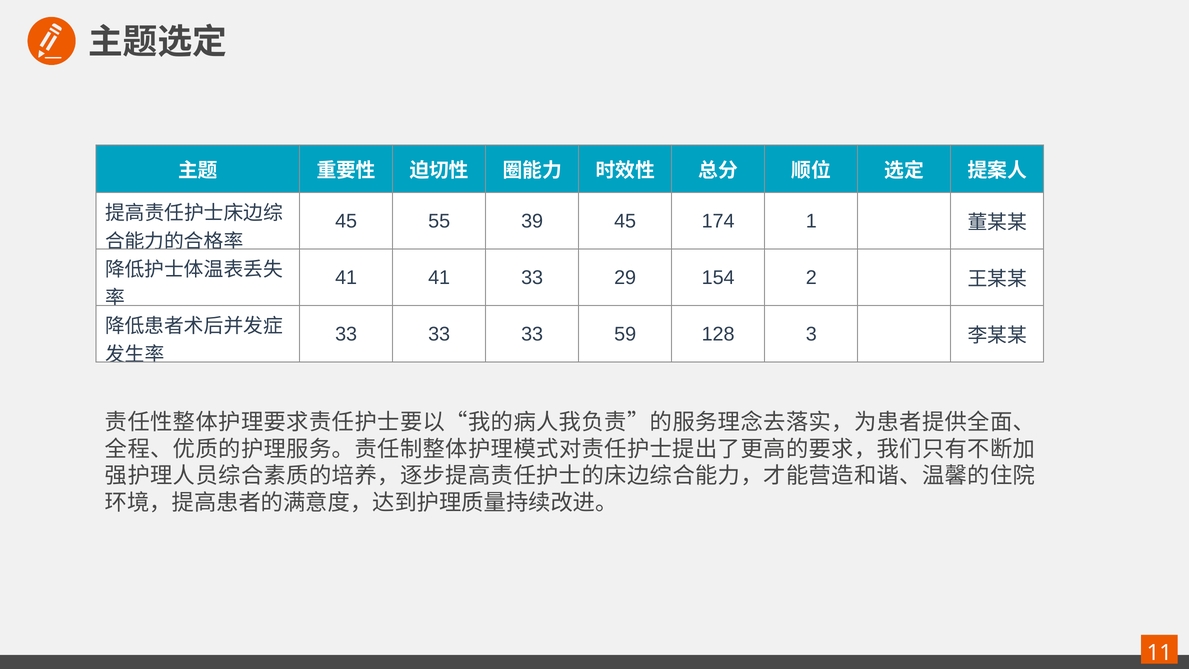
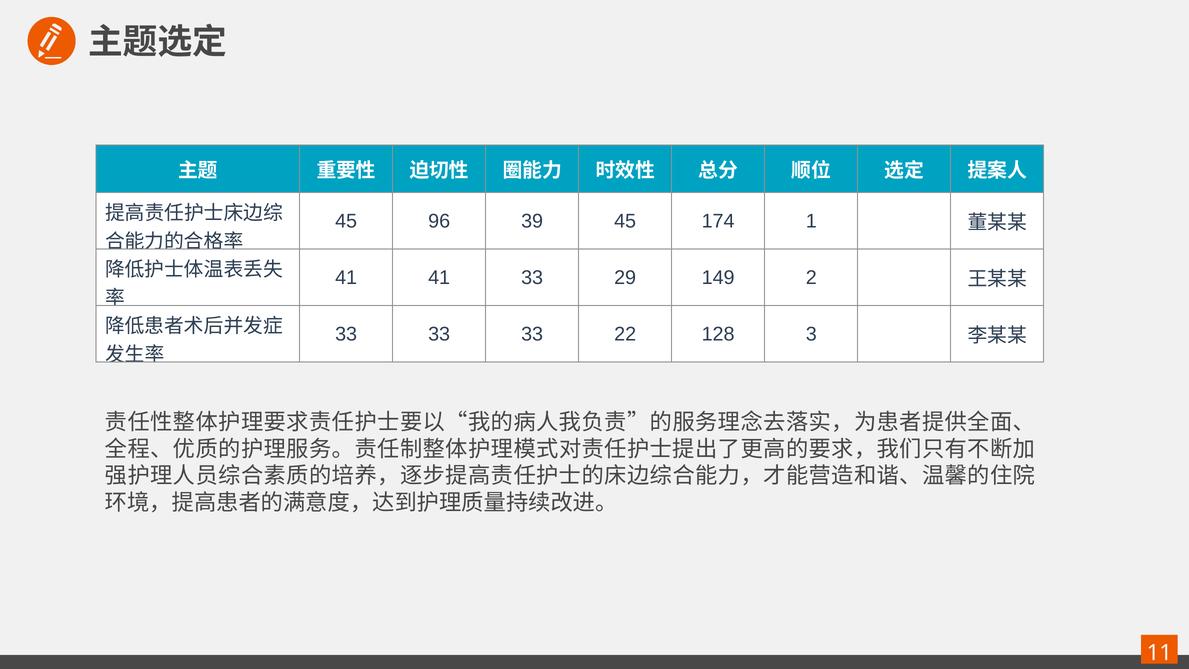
55: 55 -> 96
154: 154 -> 149
59: 59 -> 22
